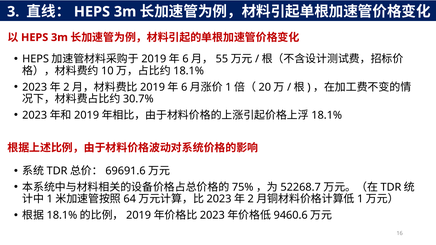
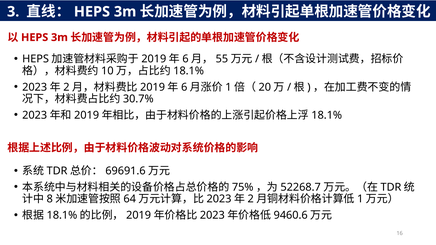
1 at (50, 199): 1 -> 8
